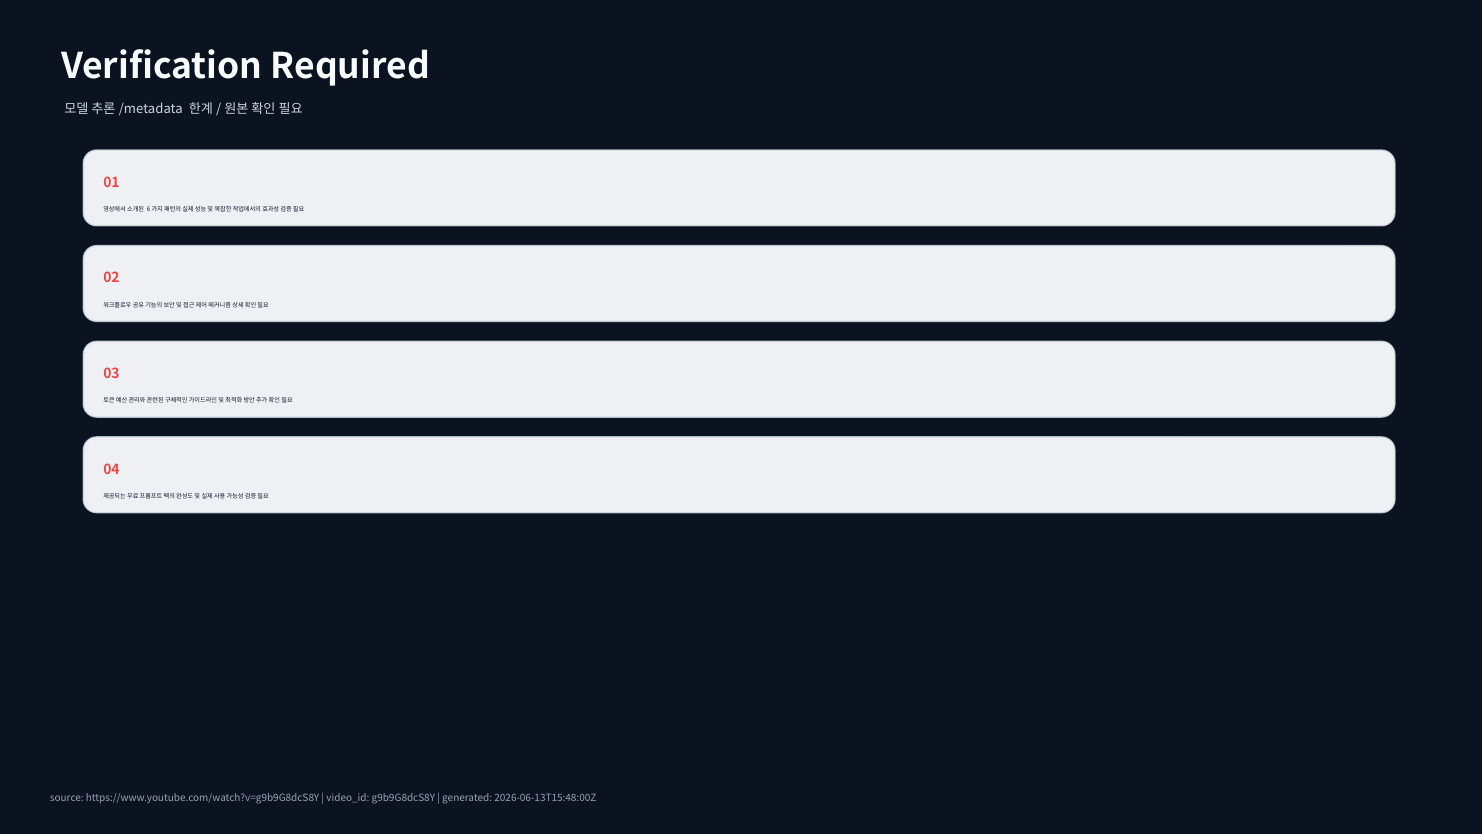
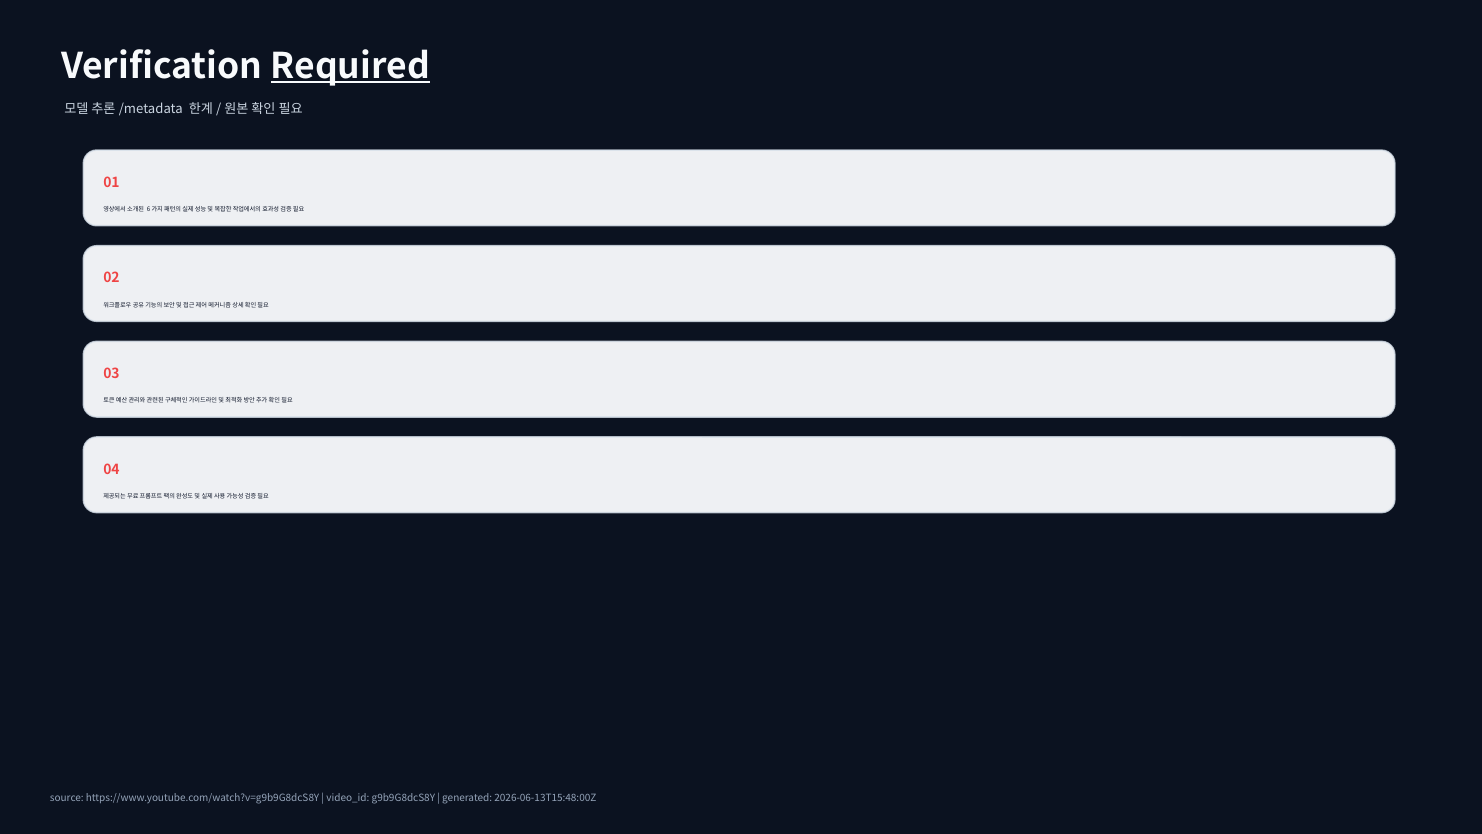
Required underline: none -> present
